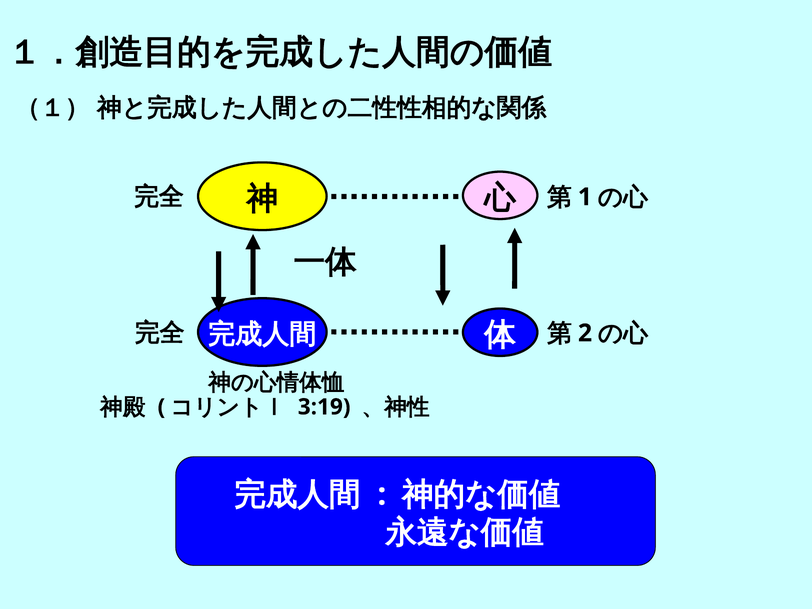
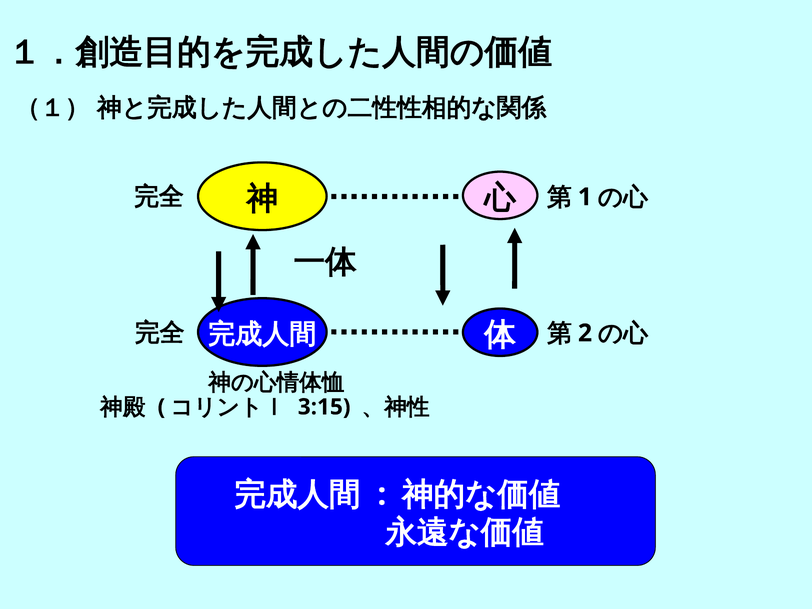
3:19: 3:19 -> 3:15
